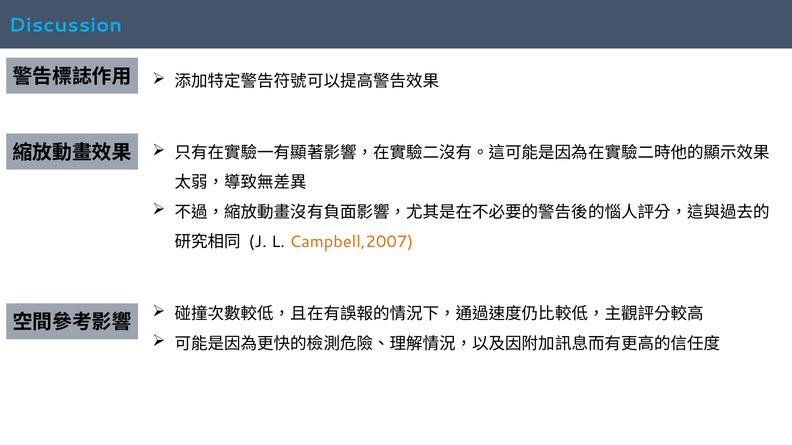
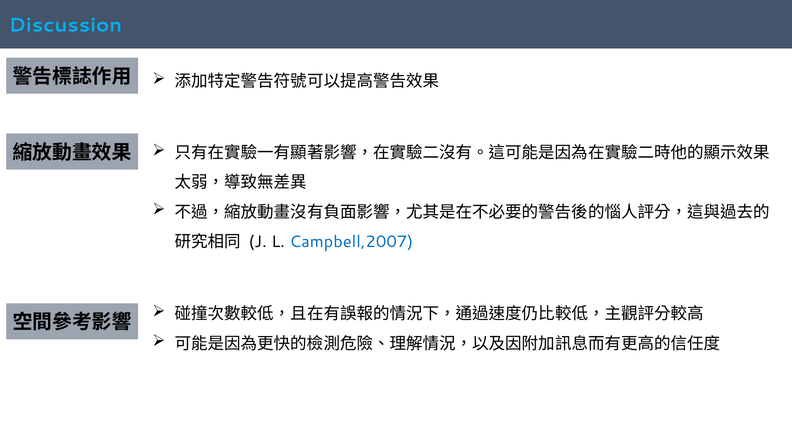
Campbell,2007 colour: orange -> blue
